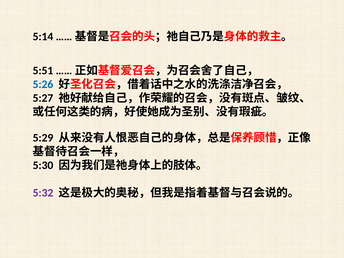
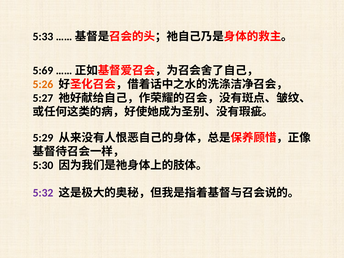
5:14: 5:14 -> 5:33
5:51: 5:51 -> 5:69
5:26 colour: blue -> orange
